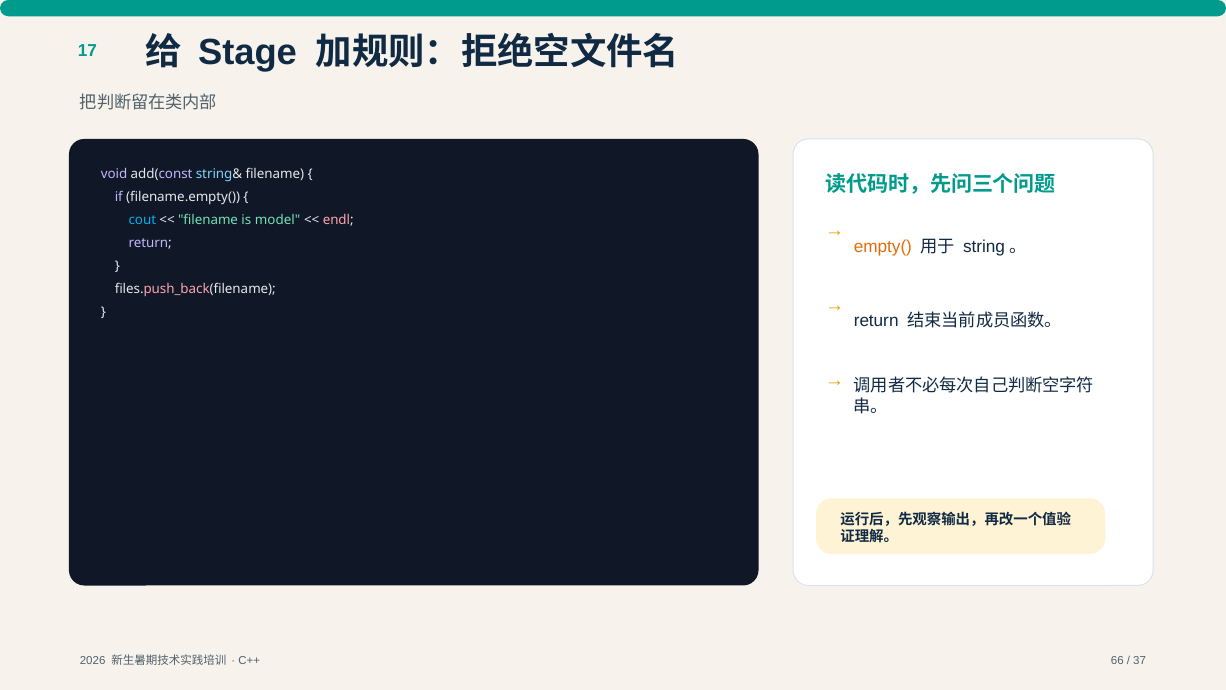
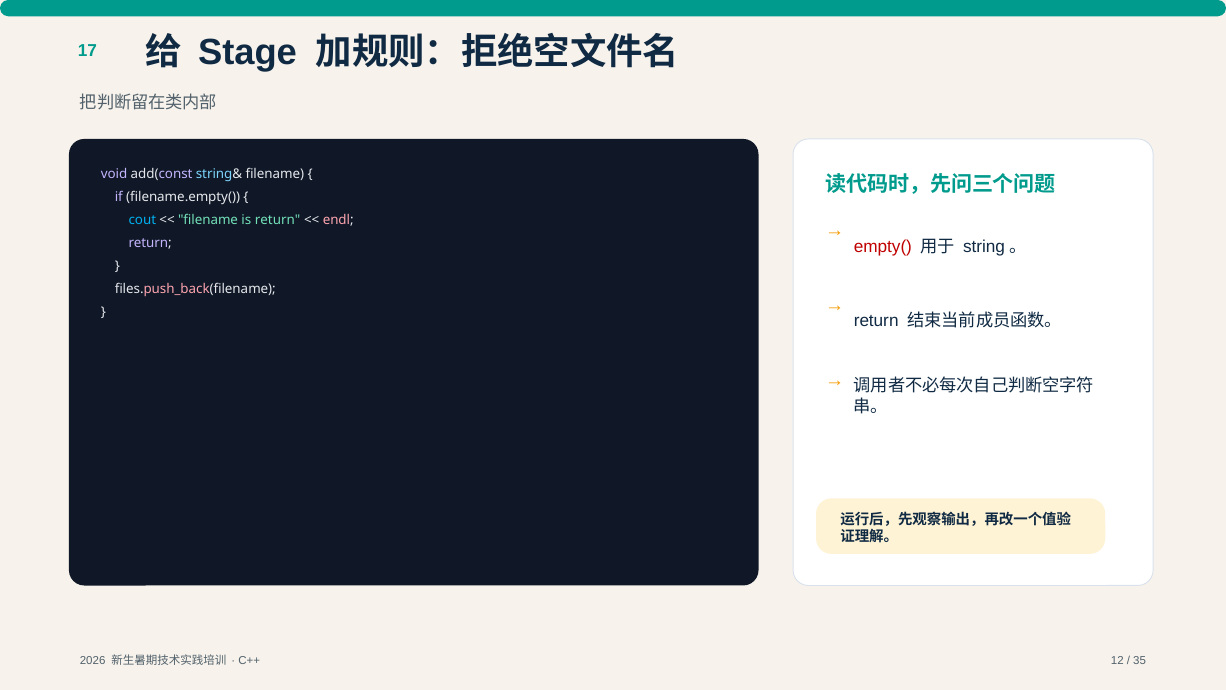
is model: model -> return
empty( colour: orange -> red
66: 66 -> 12
37: 37 -> 35
